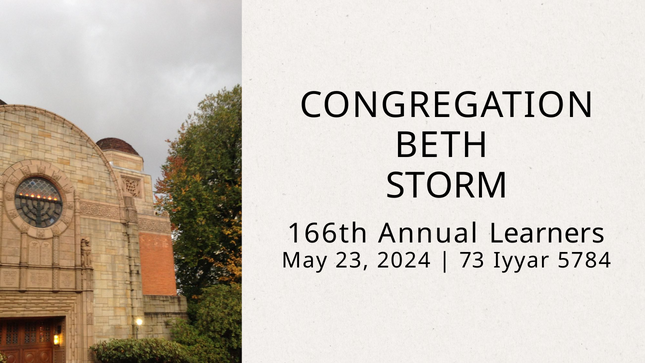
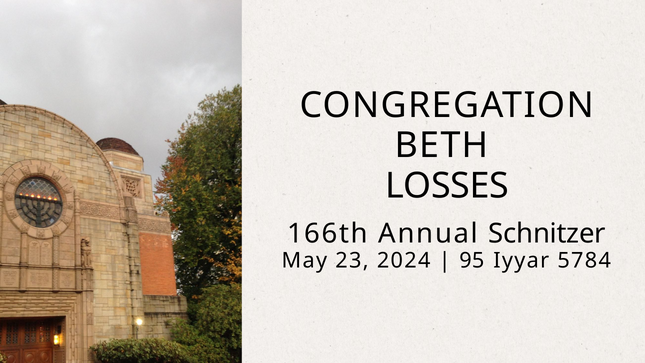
STORM: STORM -> LOSSES
Learners: Learners -> Schnitzer
73: 73 -> 95
